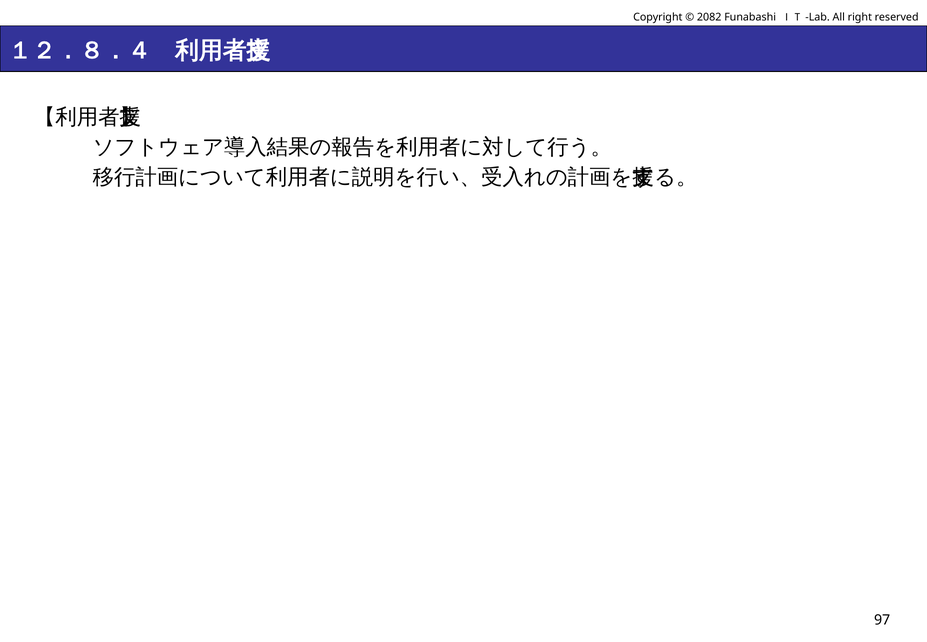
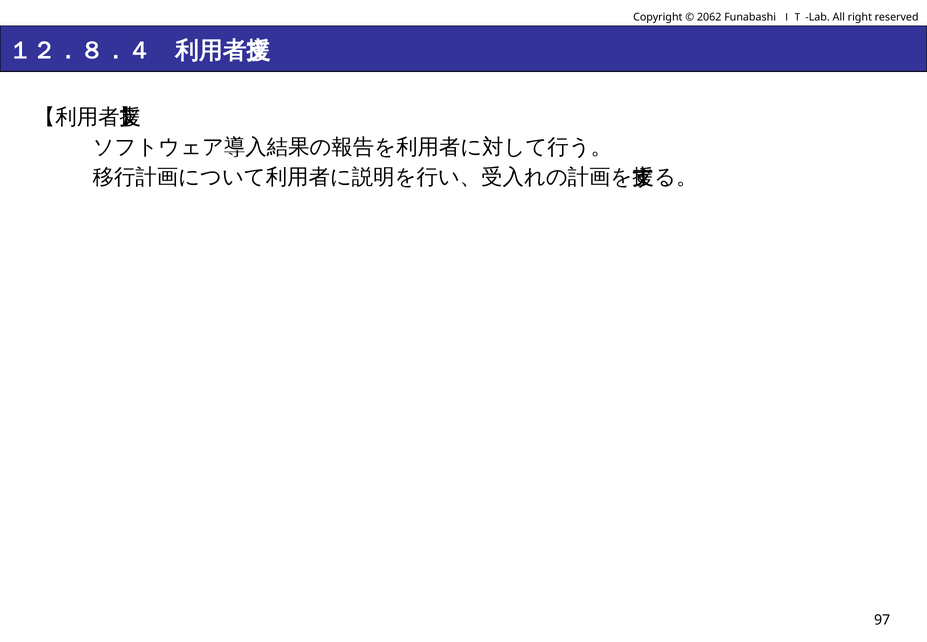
2082: 2082 -> 2062
